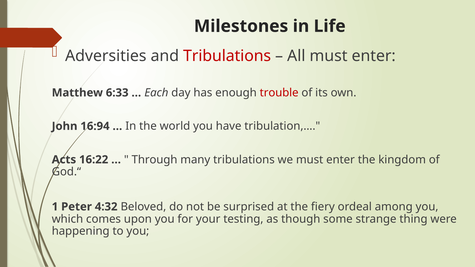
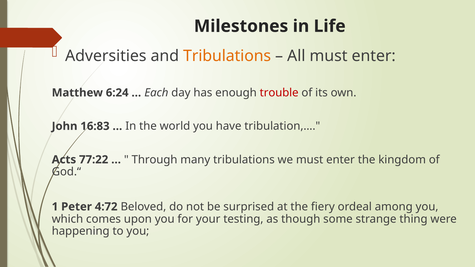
Tribulations at (227, 56) colour: red -> orange
6:33: 6:33 -> 6:24
16:94: 16:94 -> 16:83
16:22: 16:22 -> 77:22
4:32: 4:32 -> 4:72
